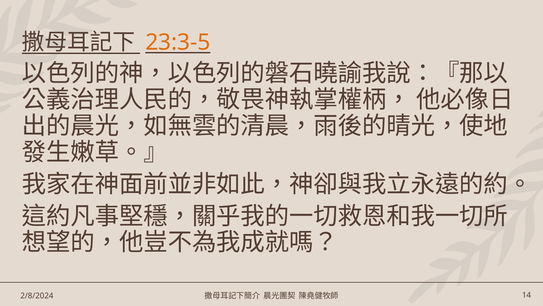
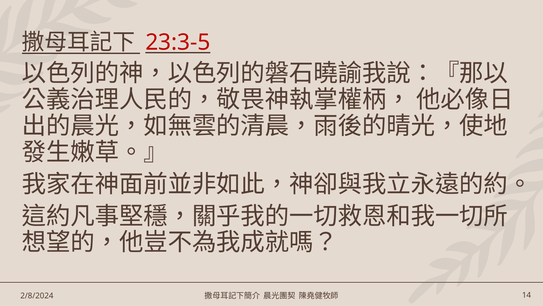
23:3-5 colour: orange -> red
